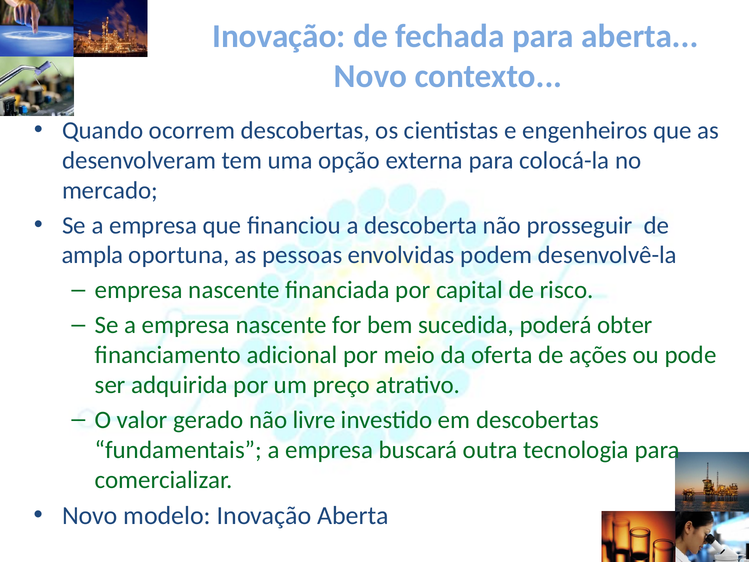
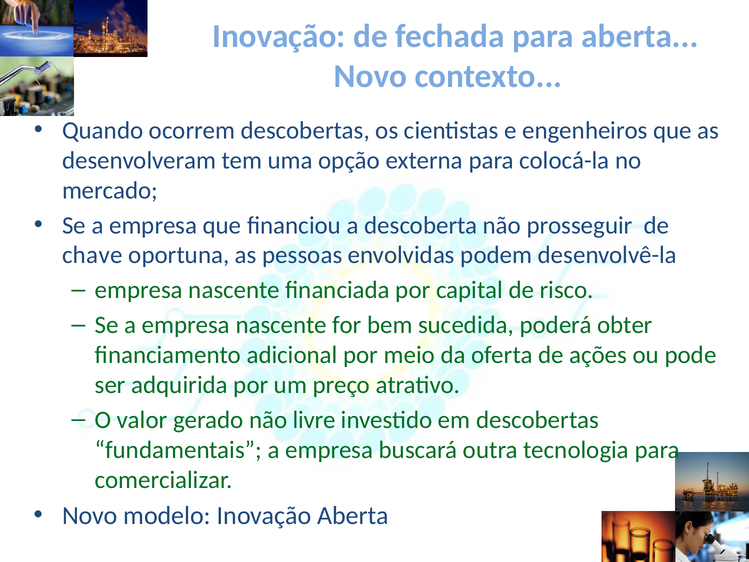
ampla: ampla -> chave
